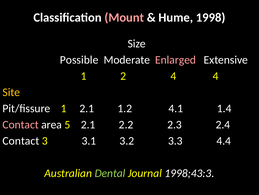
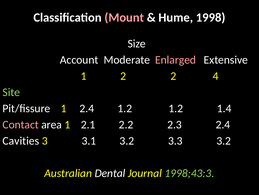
Possible: Possible -> Account
2 4: 4 -> 2
Site colour: yellow -> light green
1 2.1: 2.1 -> 2.4
1.2 4.1: 4.1 -> 1.2
area 5: 5 -> 1
Contact at (21, 140): Contact -> Cavities
3.3 4.4: 4.4 -> 3.2
Dental colour: light green -> white
1998;43:3 colour: white -> light green
